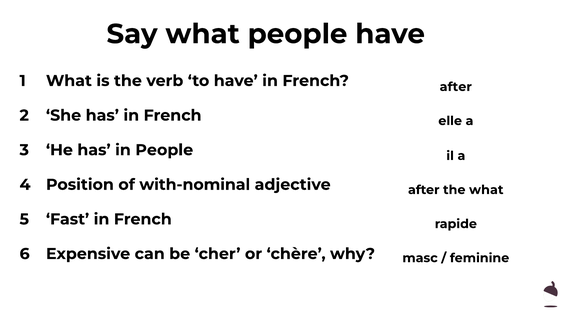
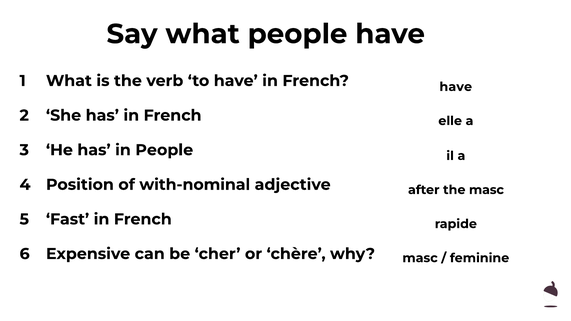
after at (456, 87): after -> have
the what: what -> masc
